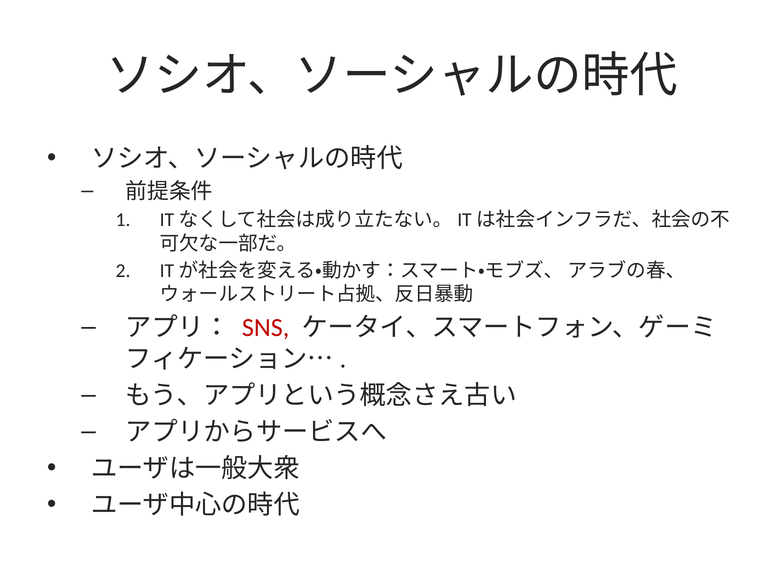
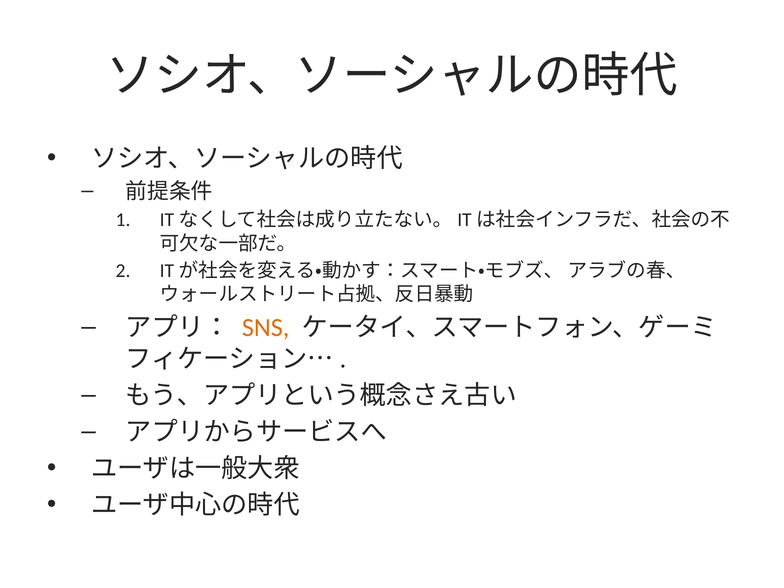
SNS colour: red -> orange
